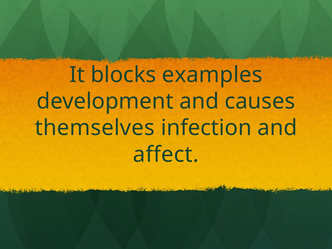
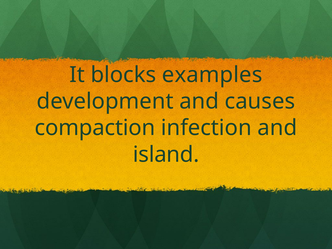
themselves: themselves -> compaction
affect: affect -> island
